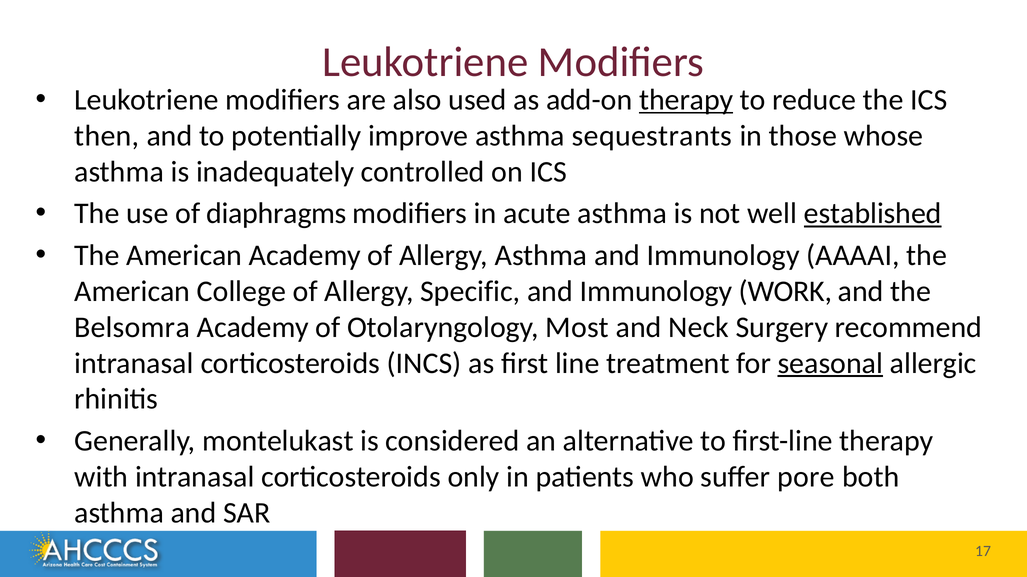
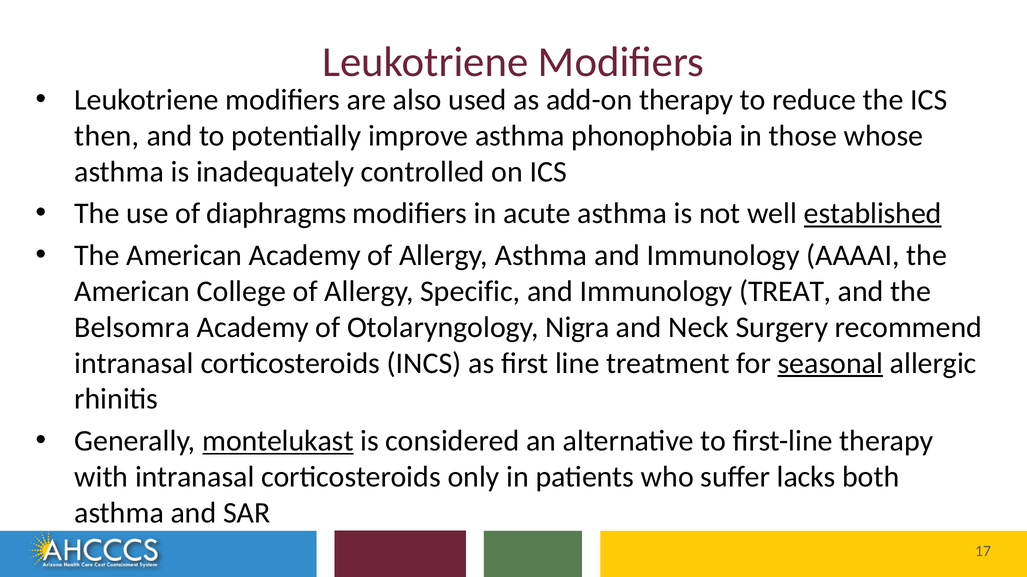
therapy at (686, 100) underline: present -> none
sequestrants: sequestrants -> phonophobia
WORK: WORK -> TREAT
Most: Most -> Nigra
montelukast underline: none -> present
pore: pore -> lacks
